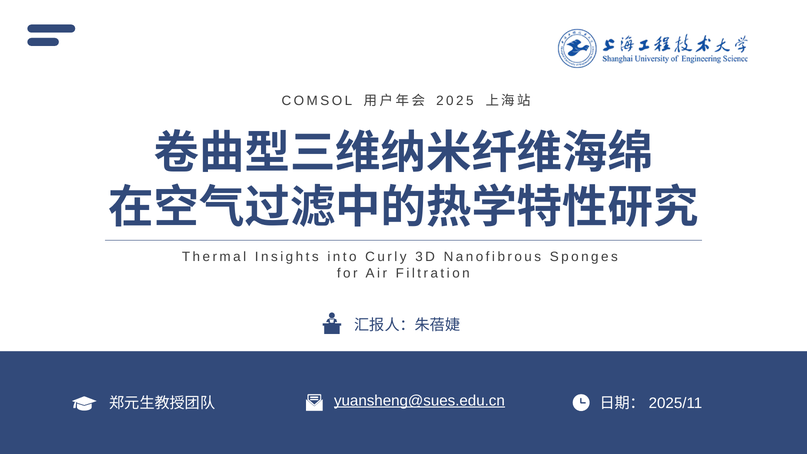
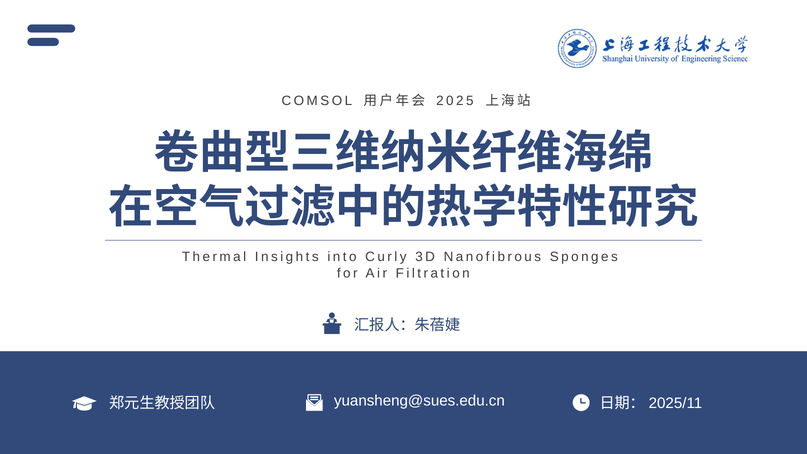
yuansheng@sues.edu.cn underline: present -> none
